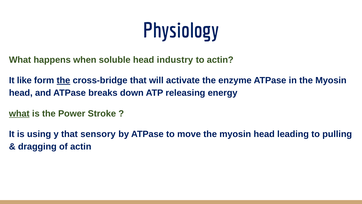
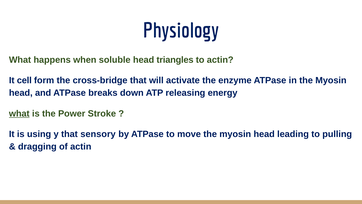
industry: industry -> triangles
like: like -> cell
the at (63, 80) underline: present -> none
